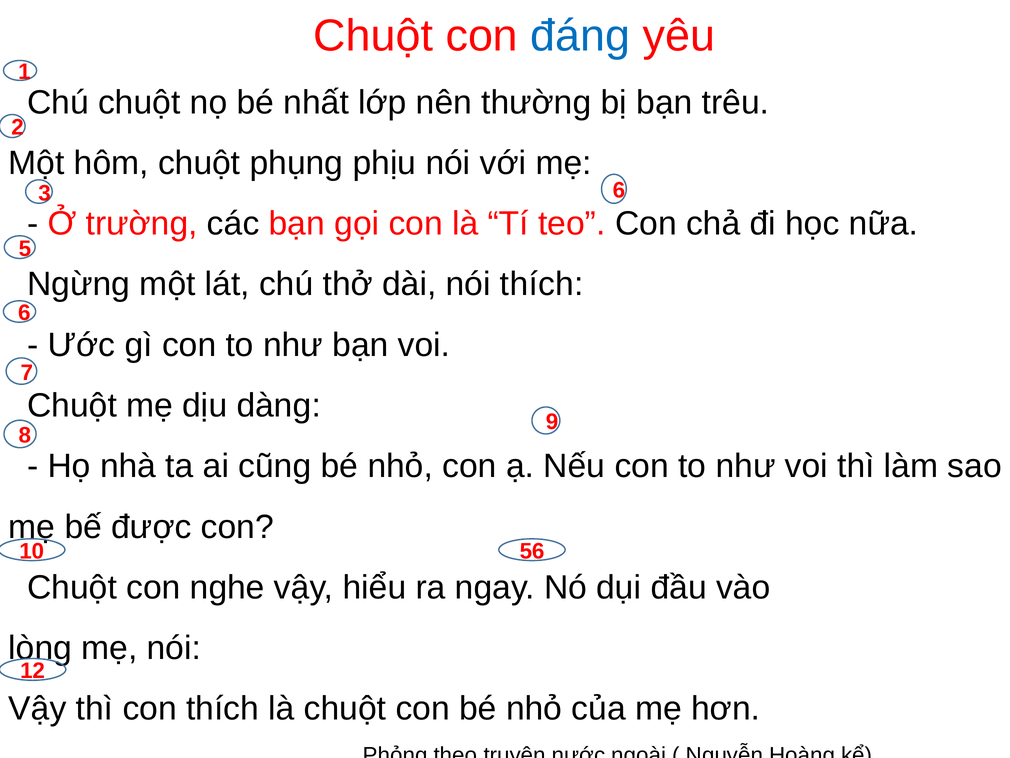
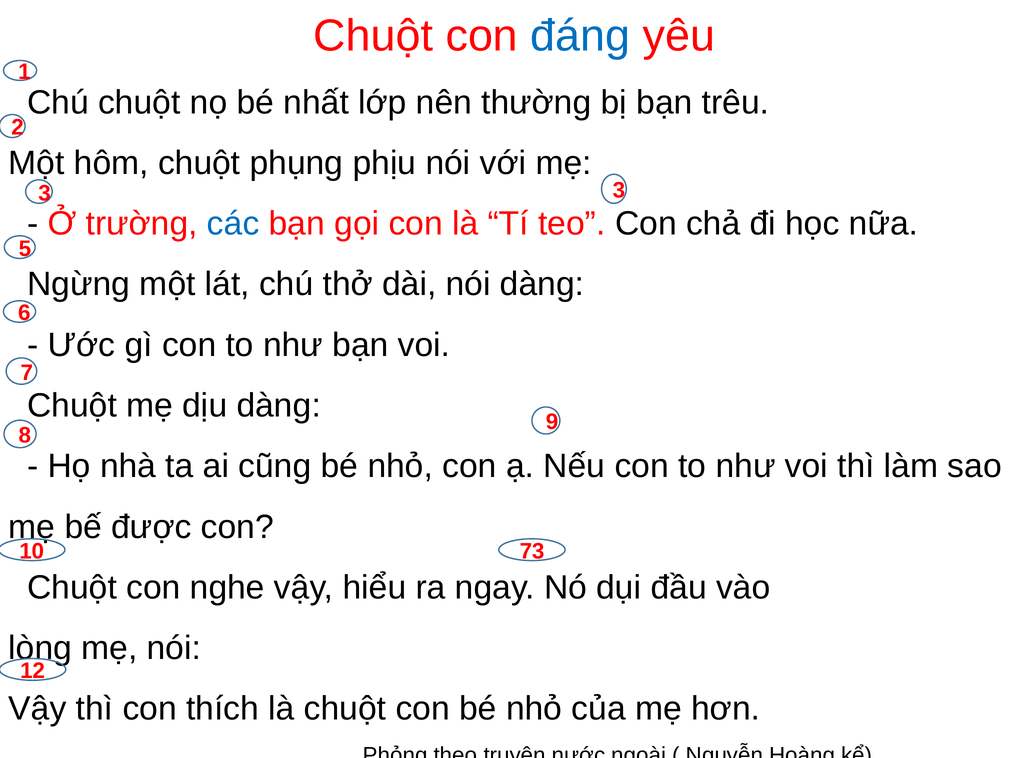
3 6: 6 -> 3
các colour: black -> blue
nói thích: thích -> dàng
56: 56 -> 73
